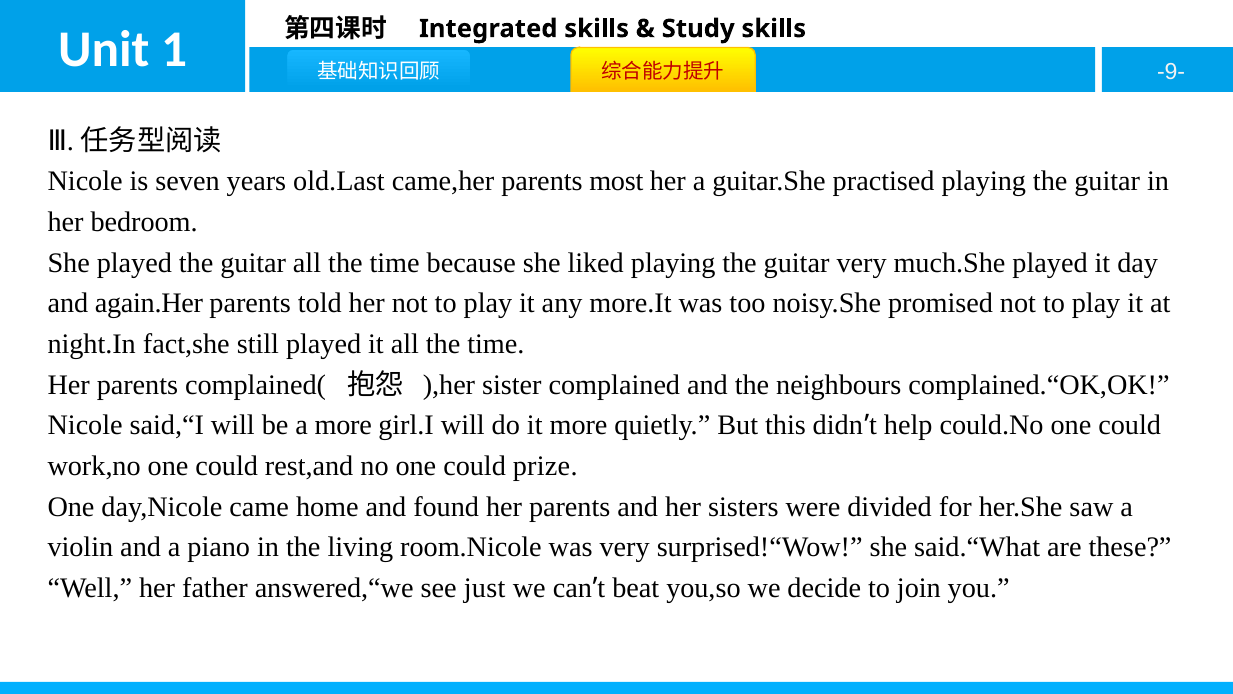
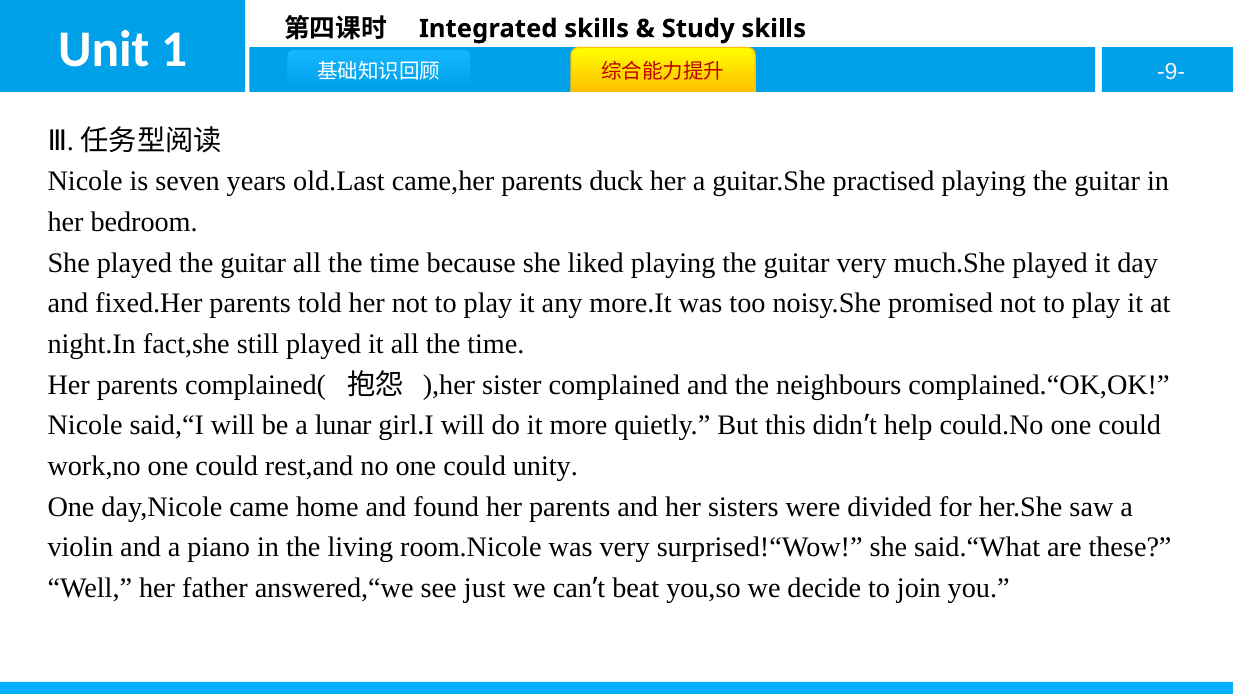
most: most -> duck
again.Her: again.Her -> fixed.Her
a more: more -> lunar
prize: prize -> unity
